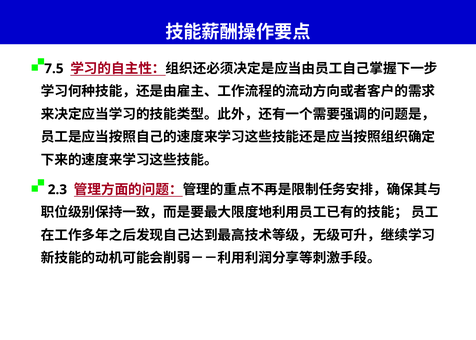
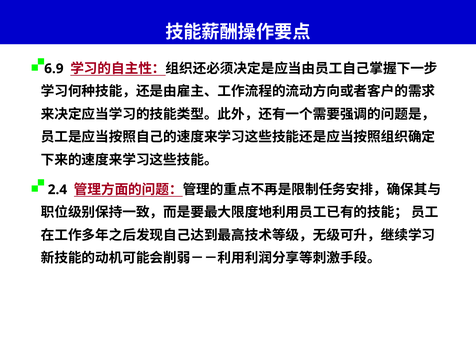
7.5: 7.5 -> 6.9
2.3: 2.3 -> 2.4
